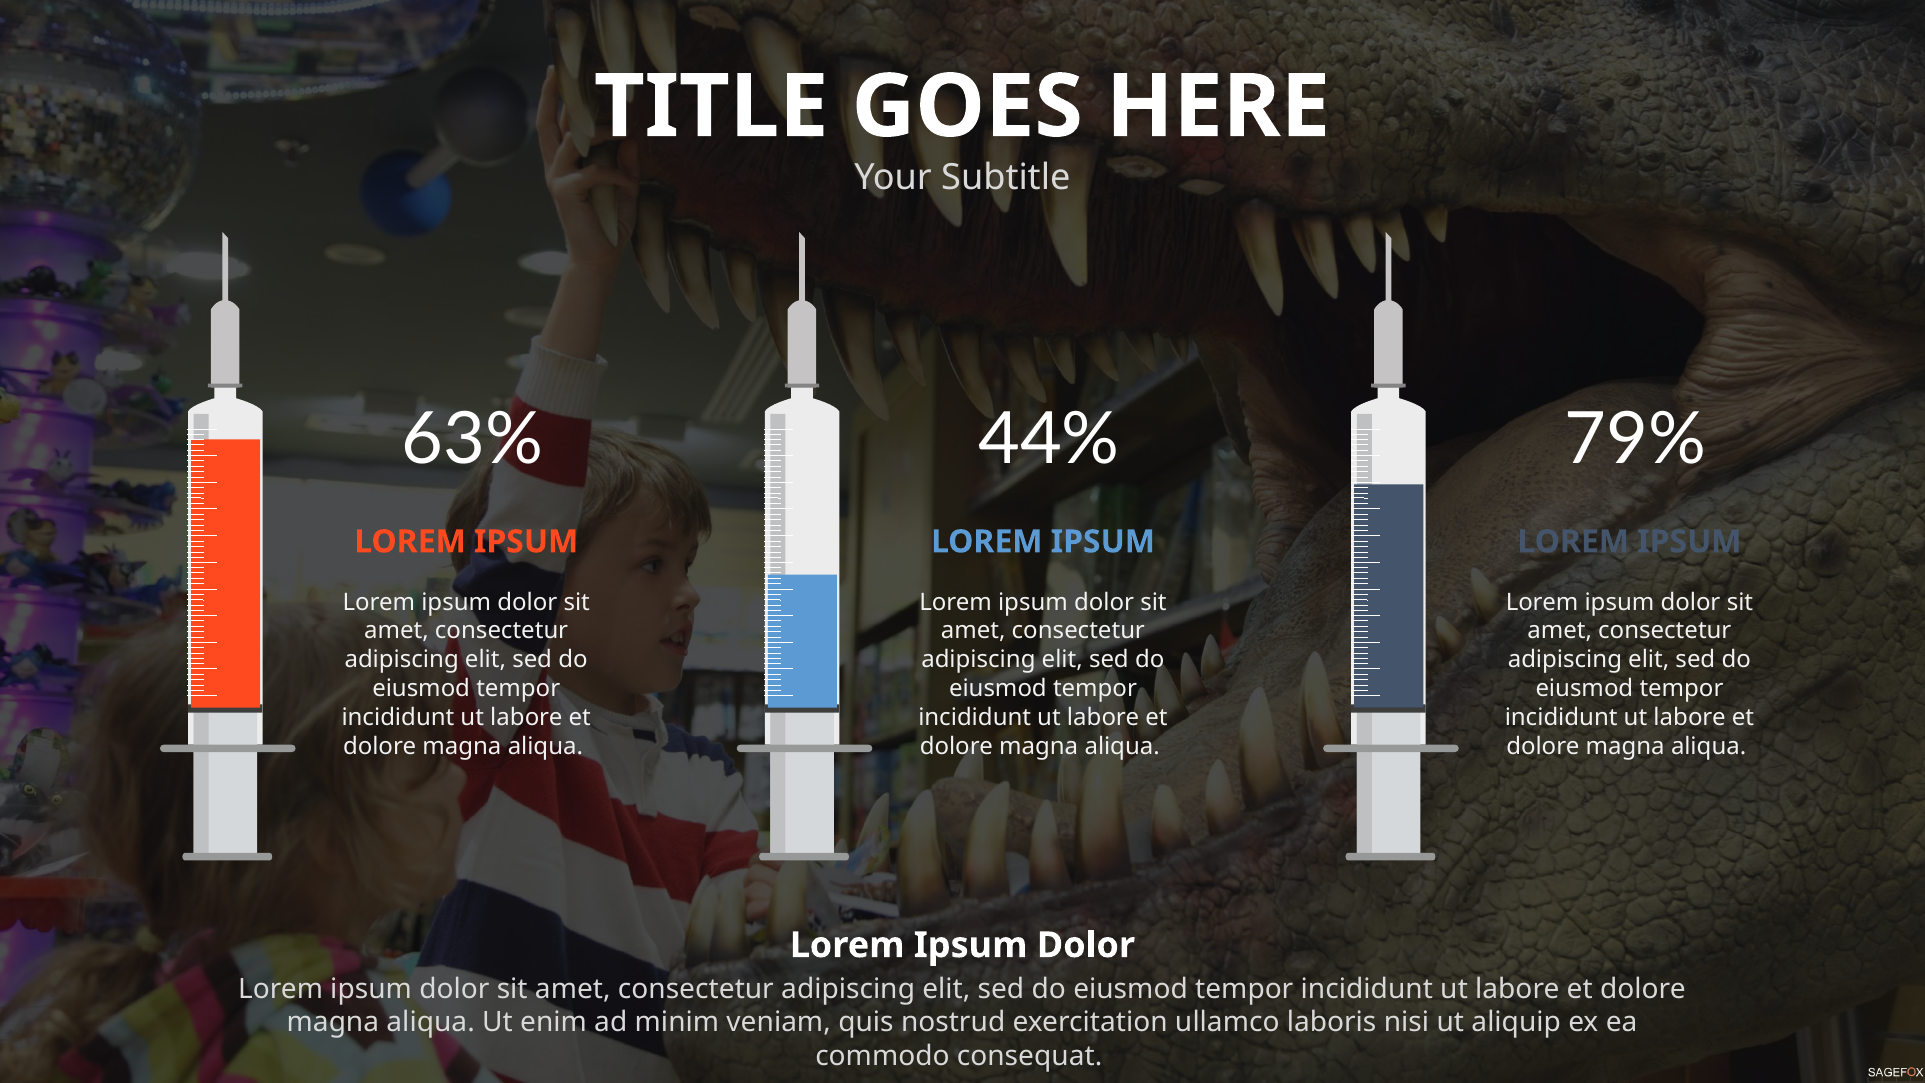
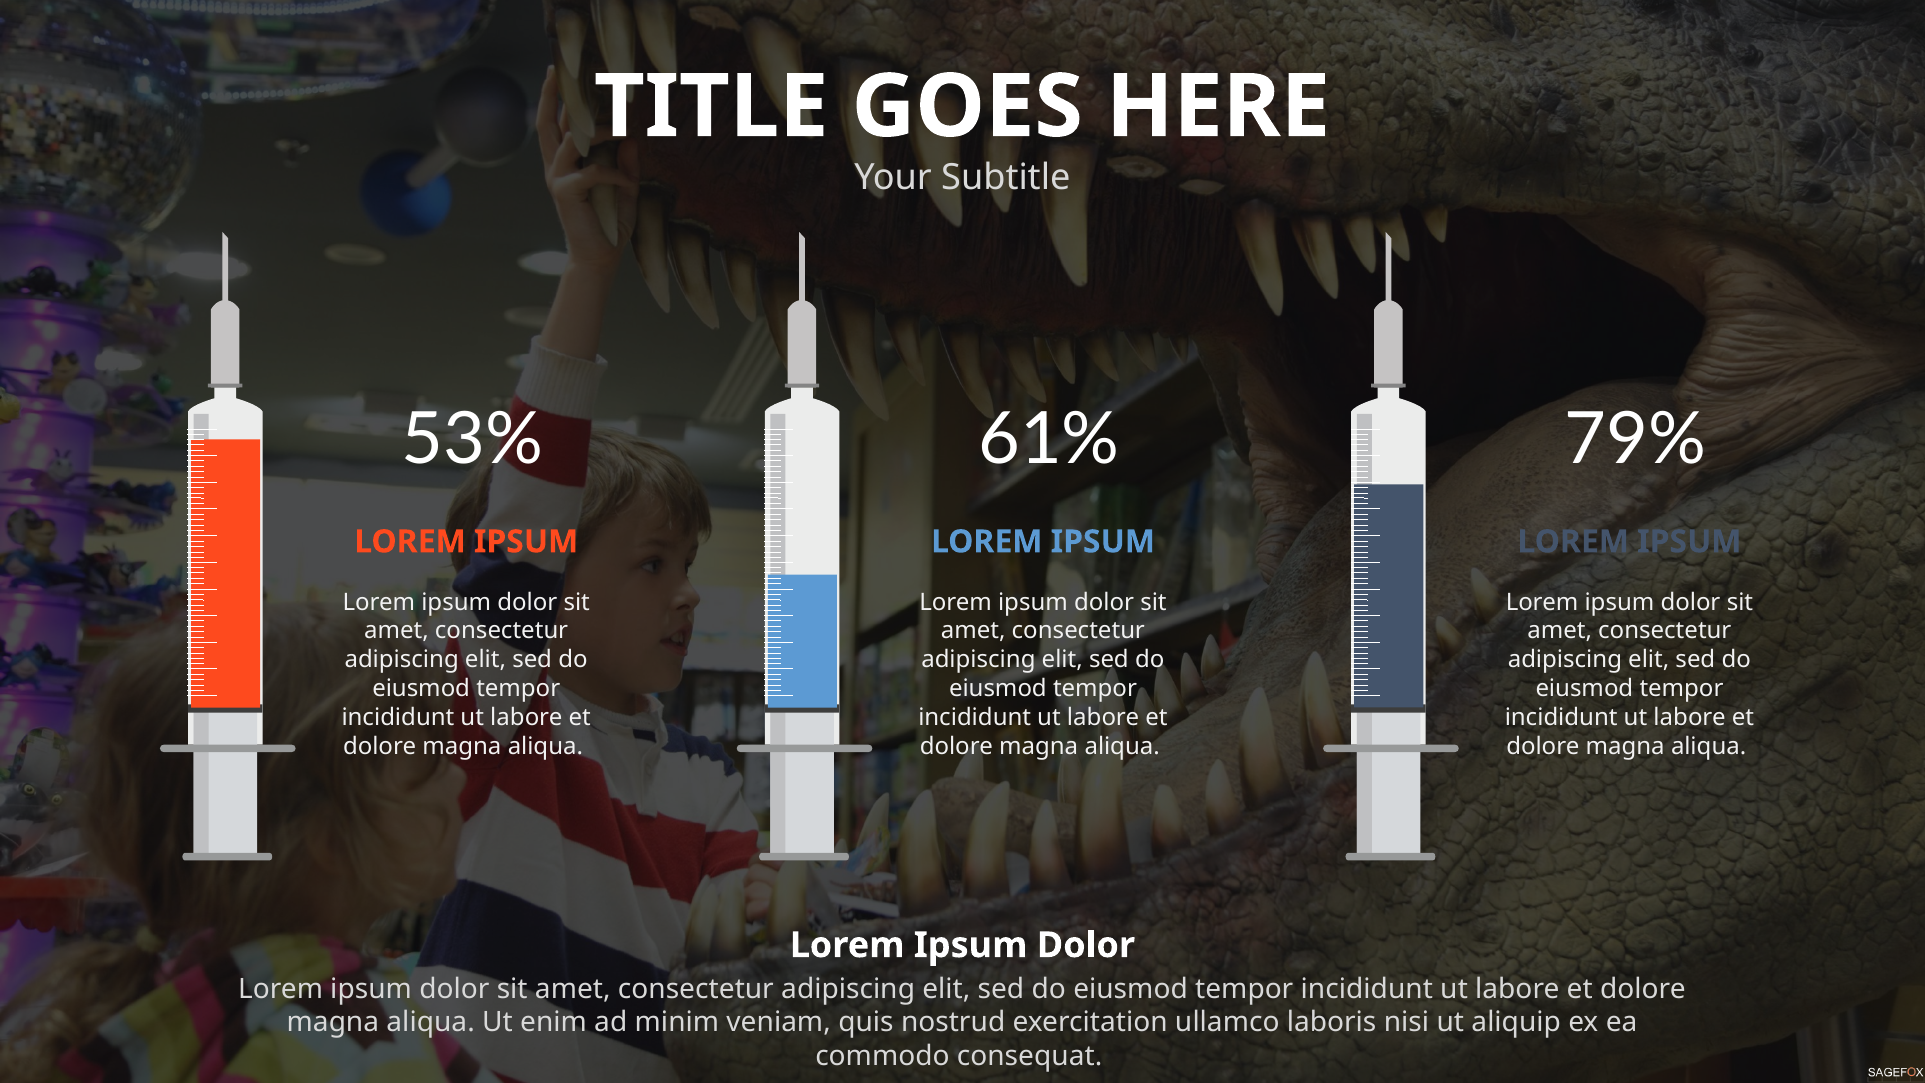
63%: 63% -> 53%
44%: 44% -> 61%
